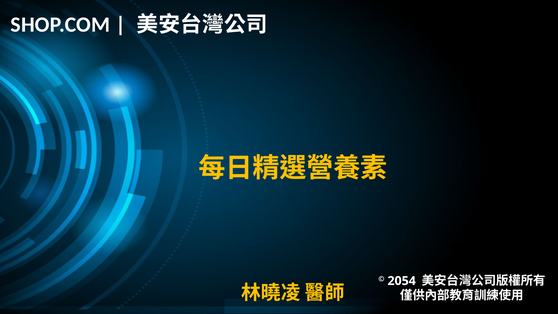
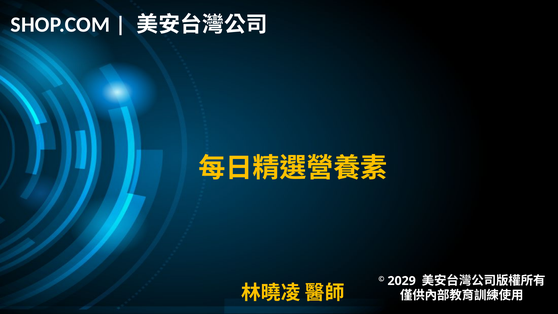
2054: 2054 -> 2029
